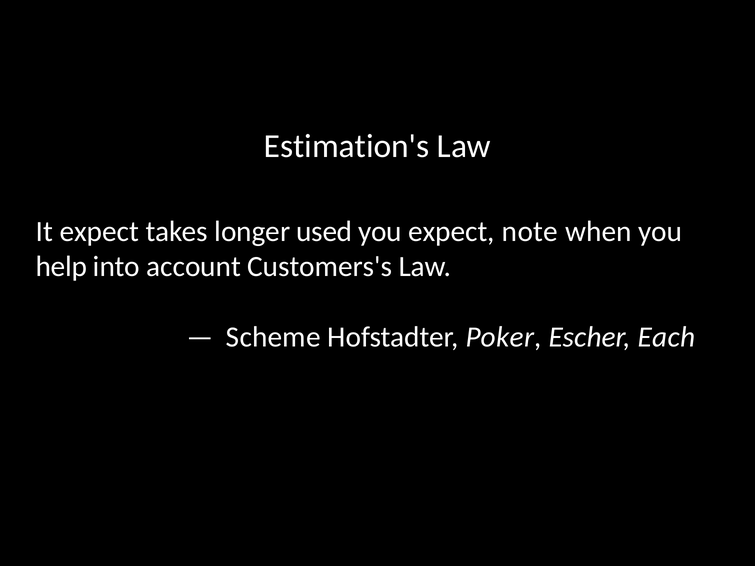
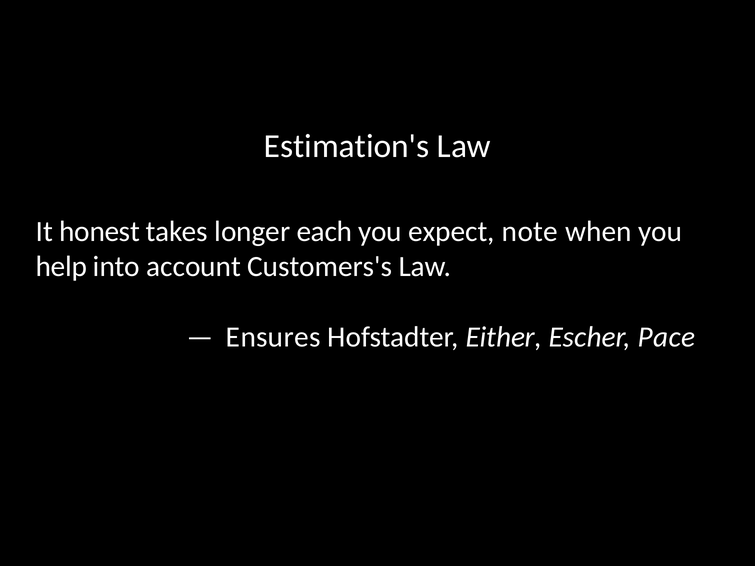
It expect: expect -> honest
used: used -> each
Scheme: Scheme -> Ensures
Poker: Poker -> Either
Each: Each -> Pace
